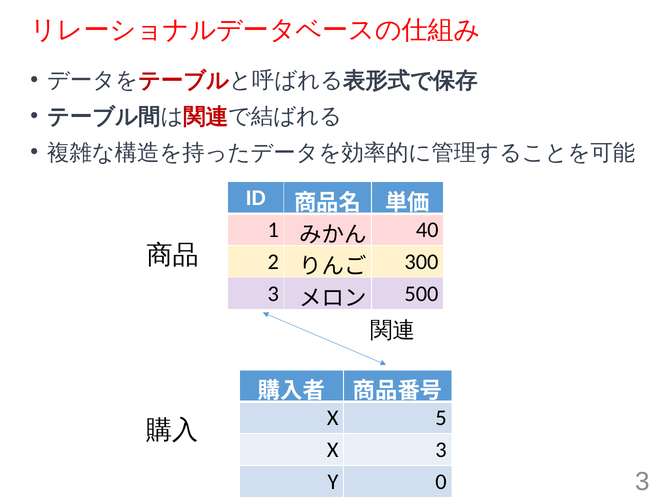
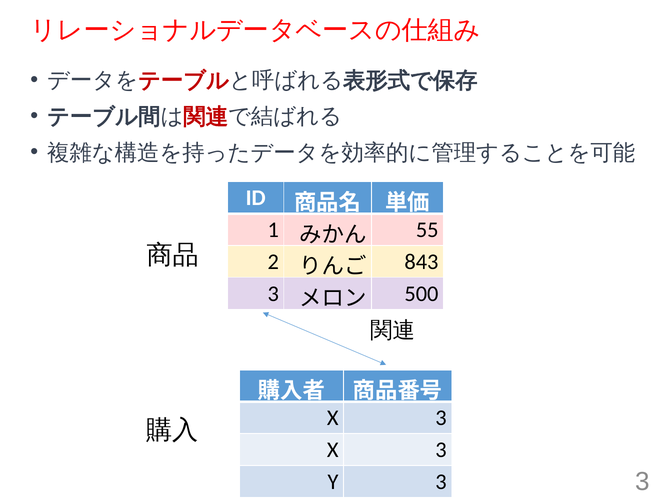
40: 40 -> 55
300: 300 -> 843
5 at (441, 418): 5 -> 3
Y 0: 0 -> 3
